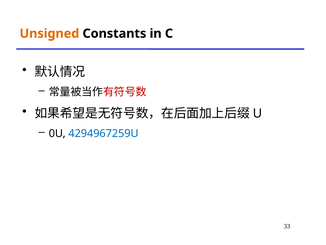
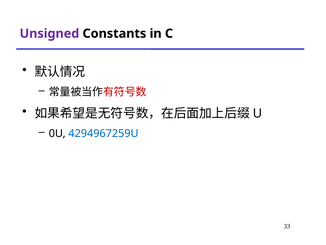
Unsigned colour: orange -> purple
